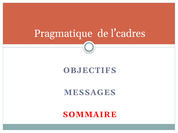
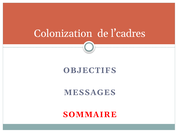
Pragmatique: Pragmatique -> Colonization
